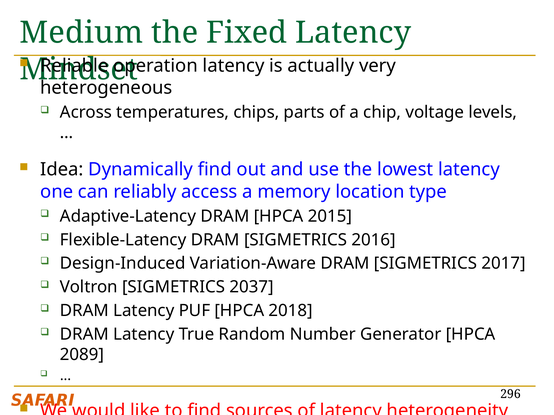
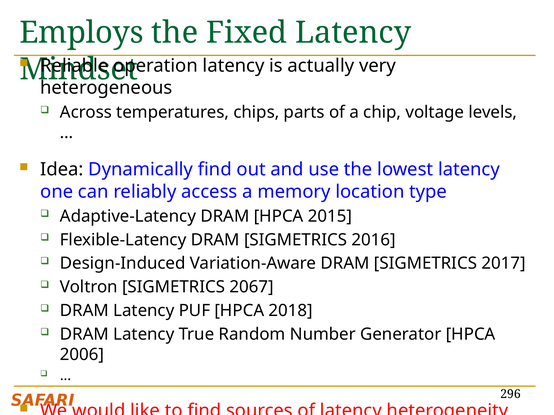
Medium: Medium -> Employs
2037: 2037 -> 2067
2089: 2089 -> 2006
